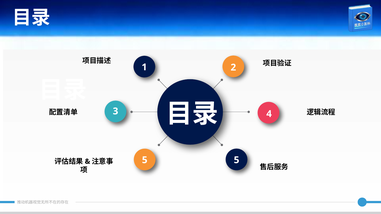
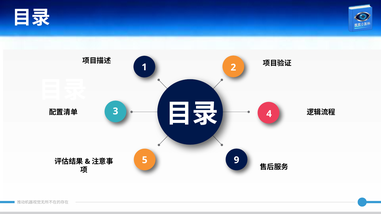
5 5: 5 -> 9
